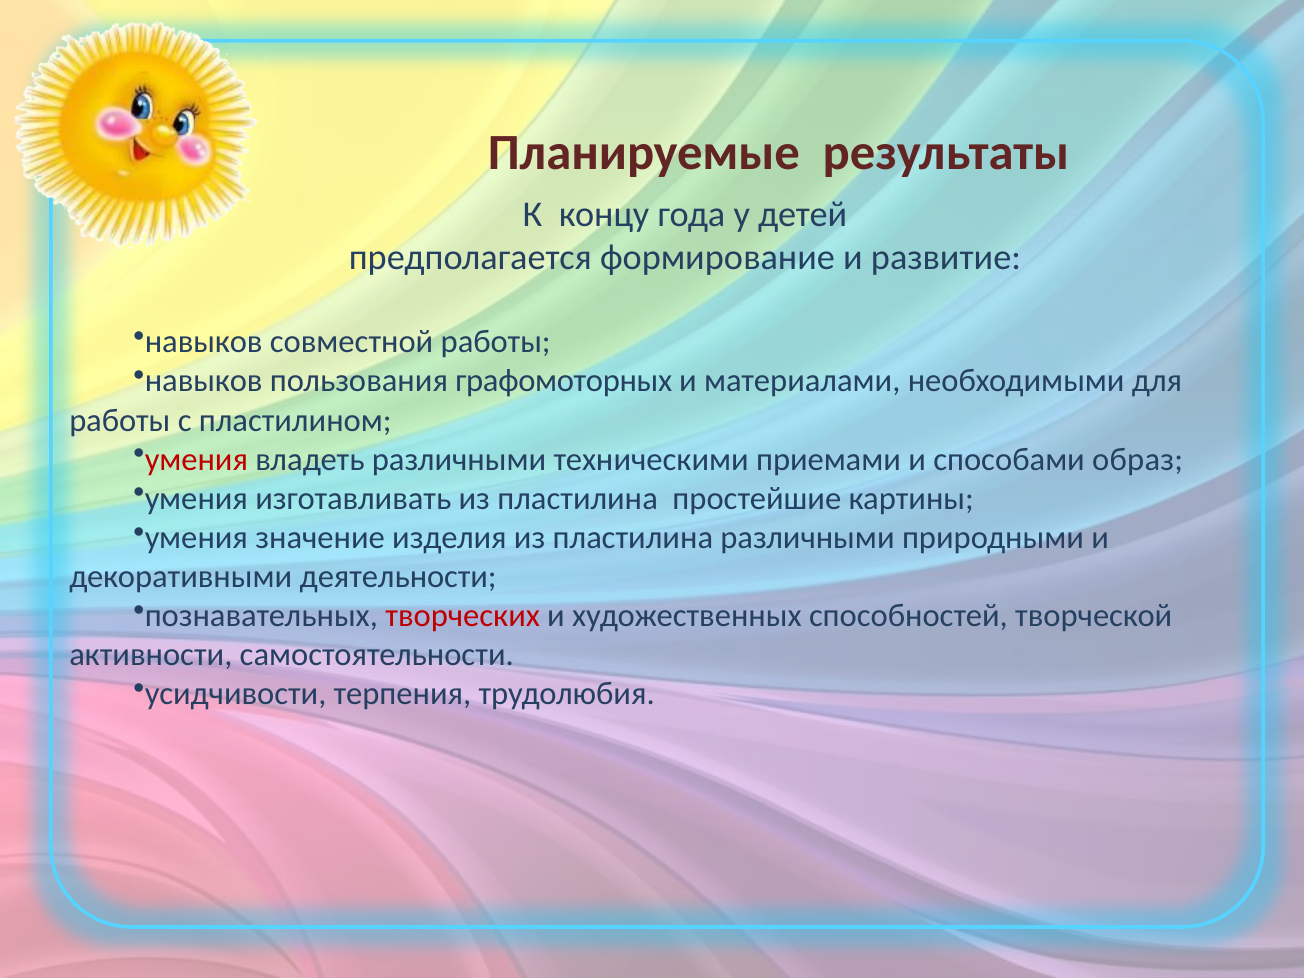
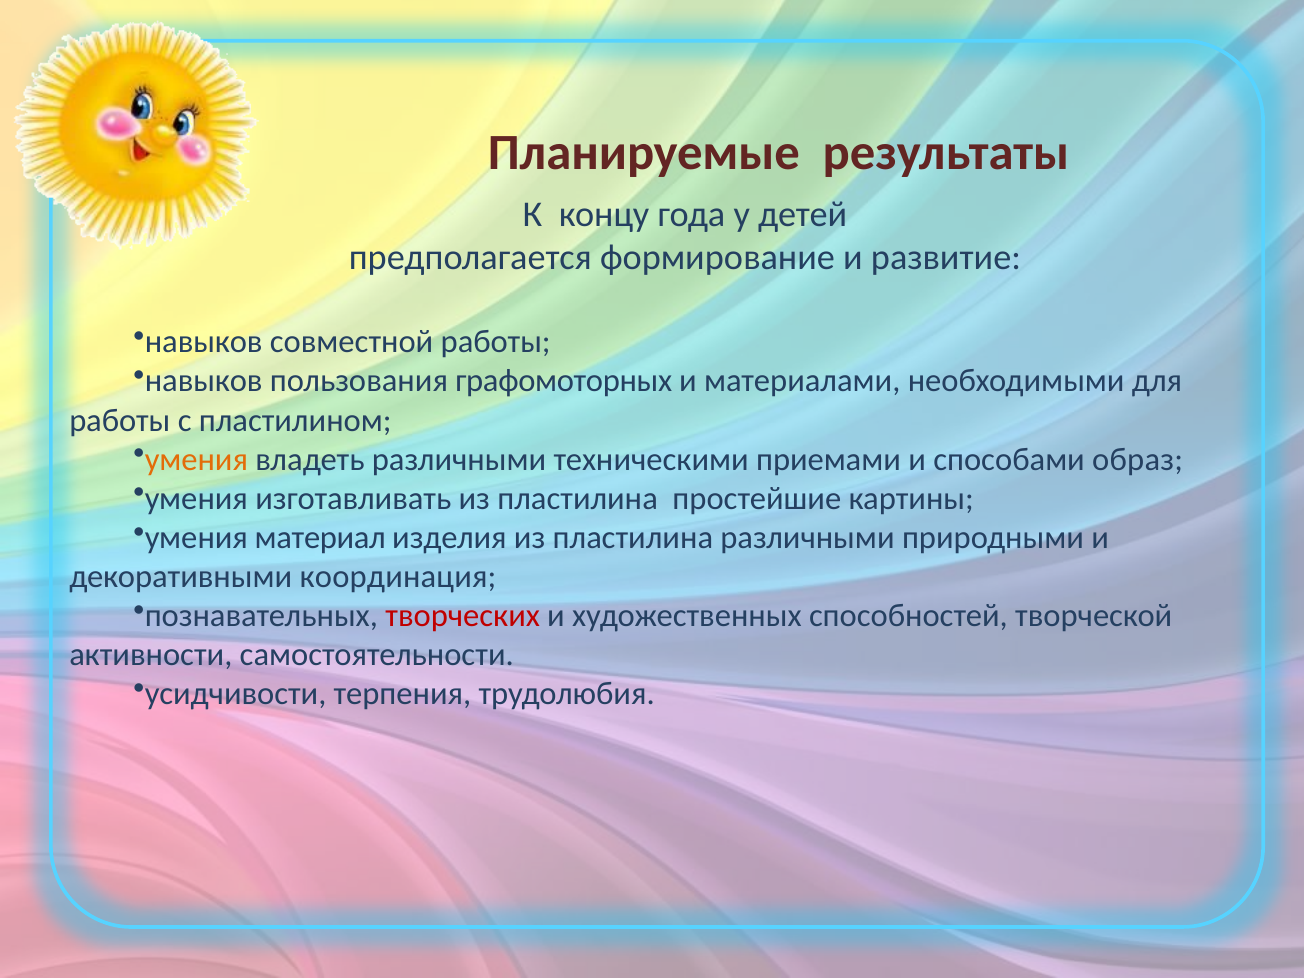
умения at (196, 459) colour: red -> orange
значение: значение -> материал
деятельности: деятельности -> координация
